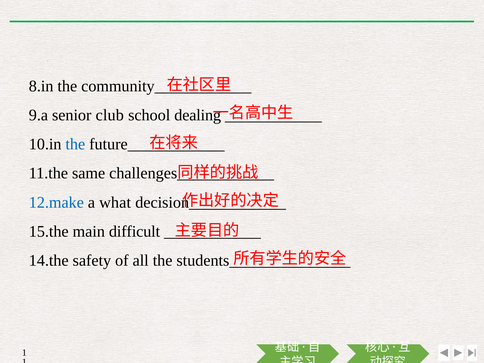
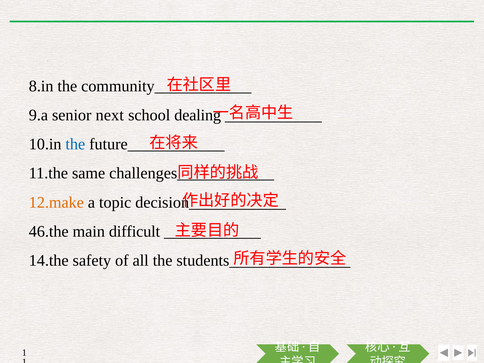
club: club -> next
12.make colour: blue -> orange
what: what -> topic
15.the: 15.the -> 46.the
